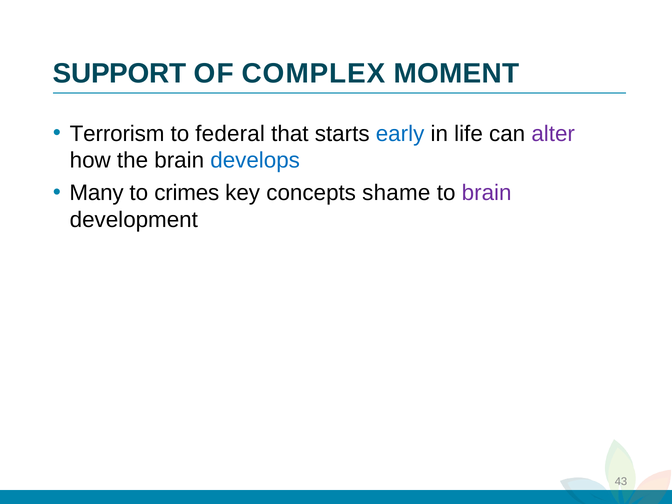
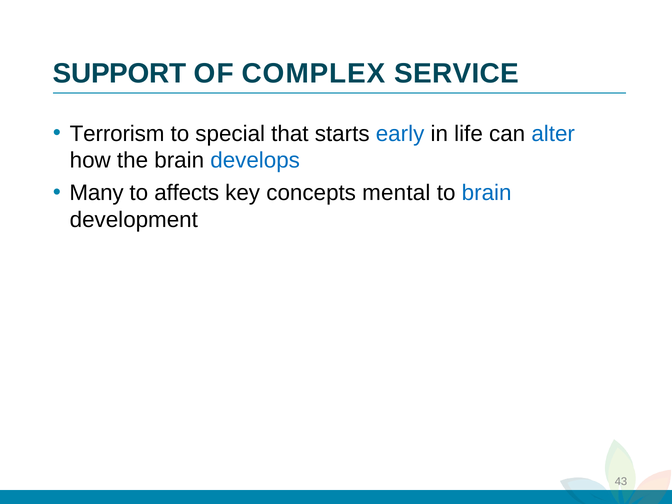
MOMENT: MOMENT -> SERVICE
federal: federal -> special
alter colour: purple -> blue
crimes: crimes -> affects
shame: shame -> mental
brain at (487, 193) colour: purple -> blue
